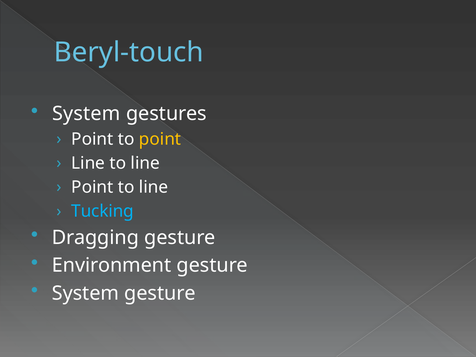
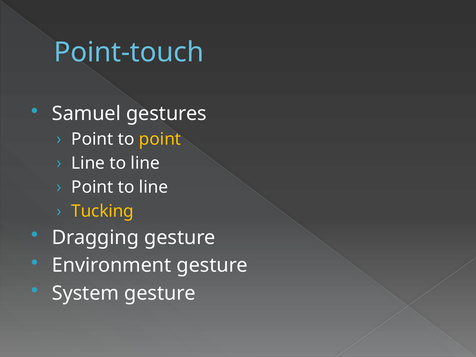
Beryl-touch: Beryl-touch -> Point-touch
System at (86, 114): System -> Samuel
Tucking colour: light blue -> yellow
